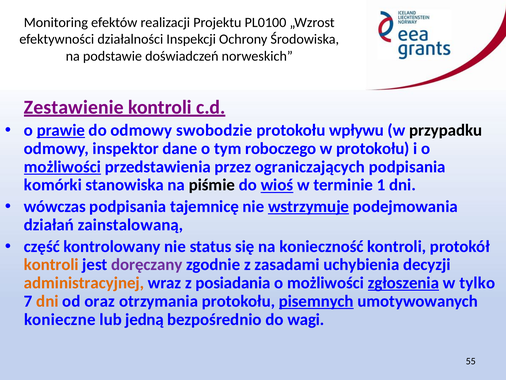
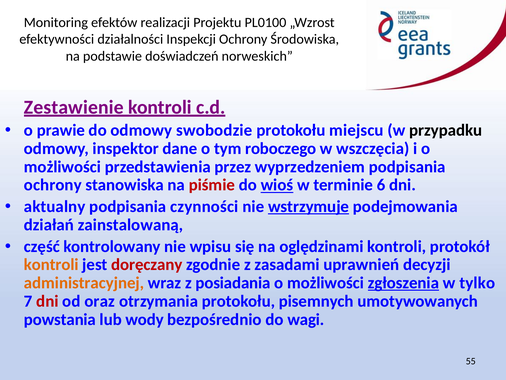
prawie underline: present -> none
wpływu: wpływu -> miejscu
w protokołu: protokołu -> wszczęcia
możliwości at (62, 167) underline: present -> none
ograniczających: ograniczających -> wyprzedzeniem
komórki at (53, 185): komórki -> ochrony
piśmie colour: black -> red
1: 1 -> 6
wówczas: wówczas -> aktualny
tajemnicę: tajemnicę -> czynności
status: status -> wpisu
konieczność: konieczność -> oględzinami
doręczany colour: purple -> red
uchybienia: uchybienia -> uprawnień
dni at (47, 301) colour: orange -> red
pisemnych underline: present -> none
konieczne: konieczne -> powstania
jedną: jedną -> wody
